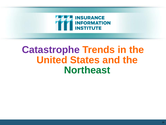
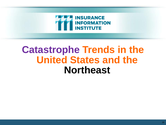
Northeast colour: green -> black
